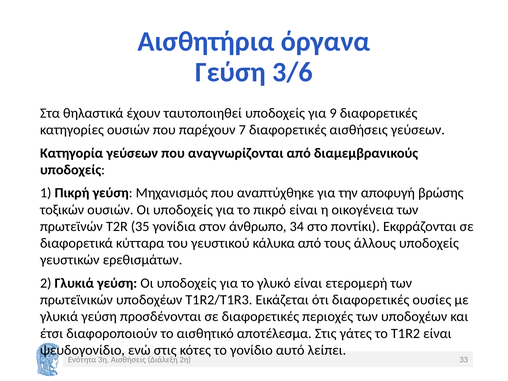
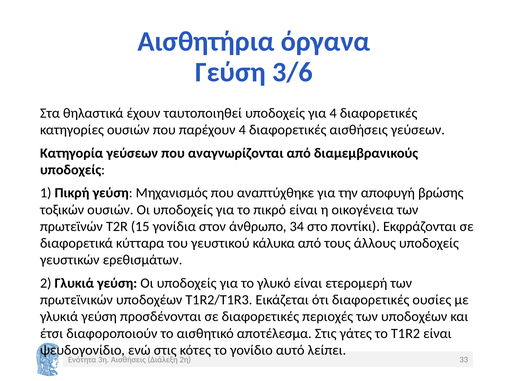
για 9: 9 -> 4
παρέχουν 7: 7 -> 4
35: 35 -> 15
